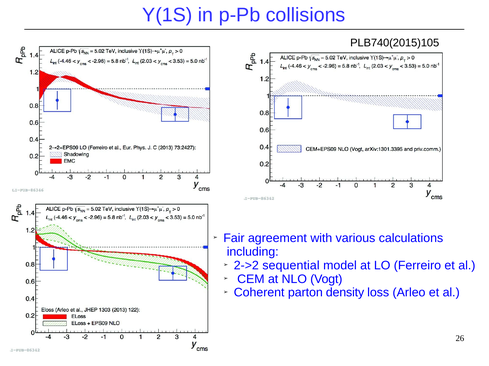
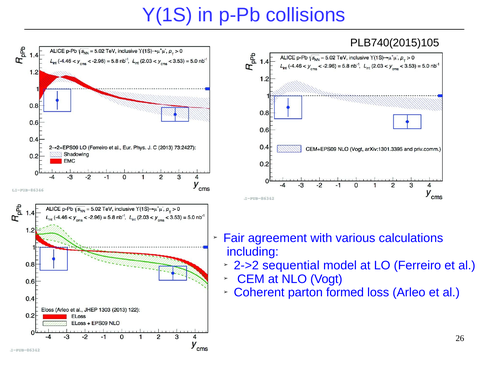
density: density -> formed
